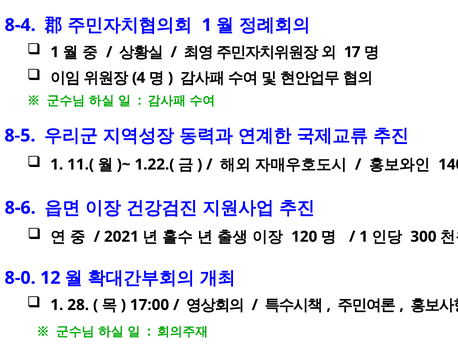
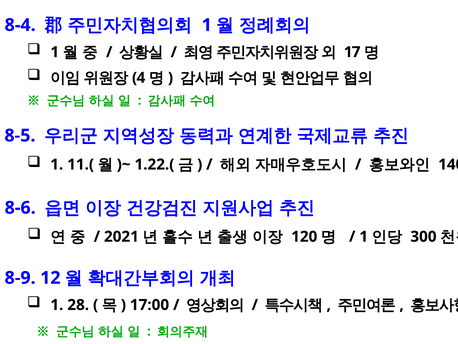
8-0: 8-0 -> 8-9
